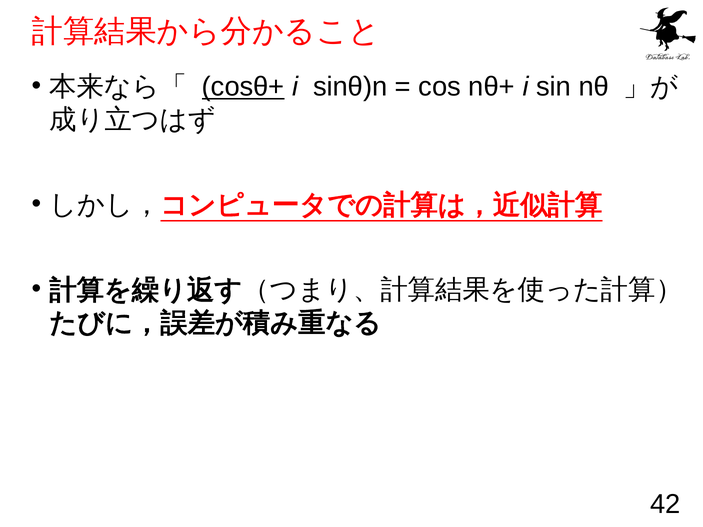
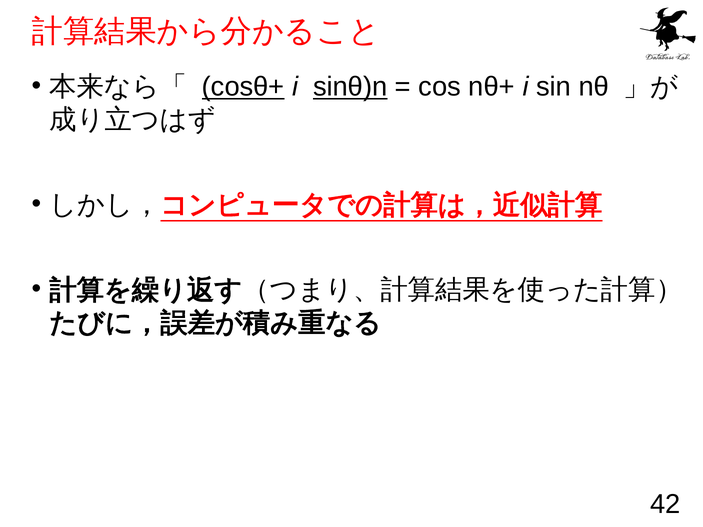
sinθ)n underline: none -> present
